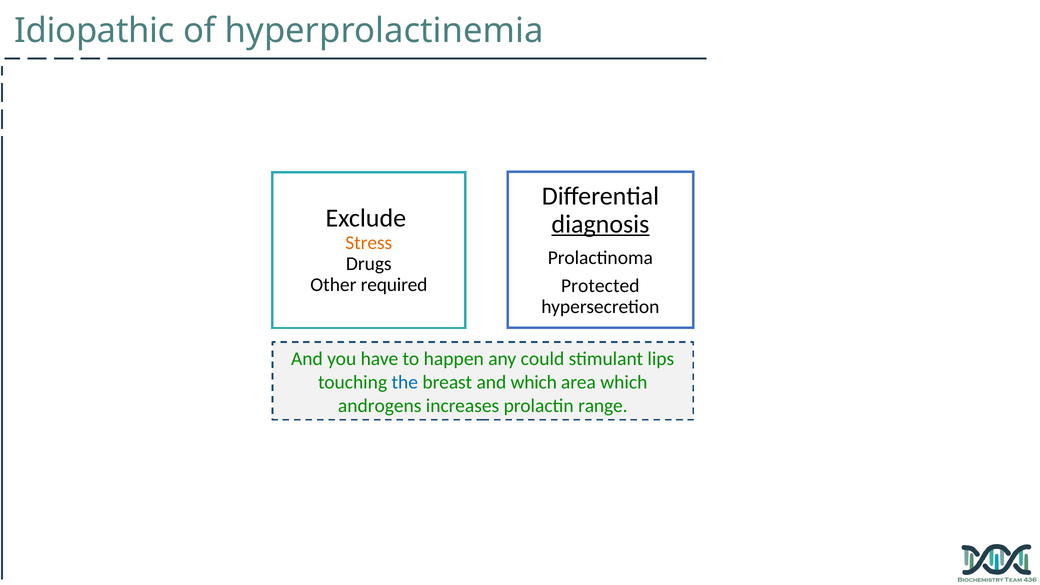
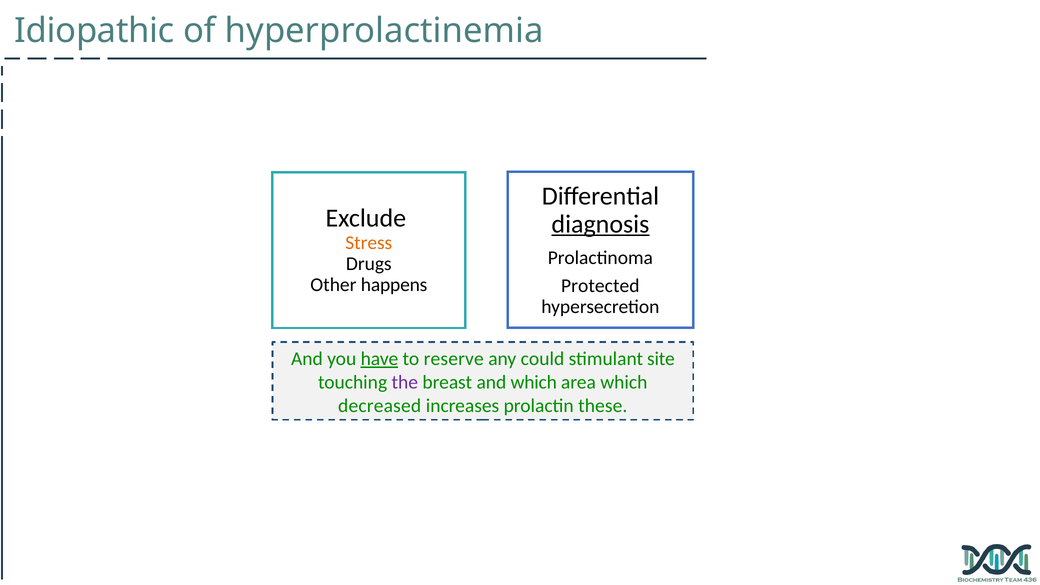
required: required -> happens
have underline: none -> present
happen: happen -> reserve
lips: lips -> site
the colour: blue -> purple
androgens: androgens -> decreased
range: range -> these
